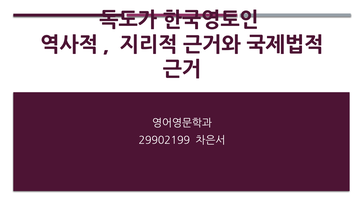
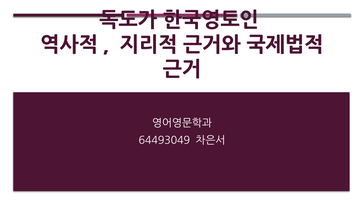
29902199: 29902199 -> 64493049
